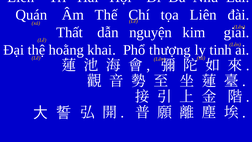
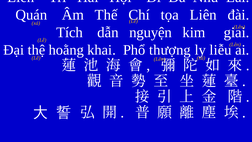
Thất: Thất -> Tích
tinh: tinh -> liễu
